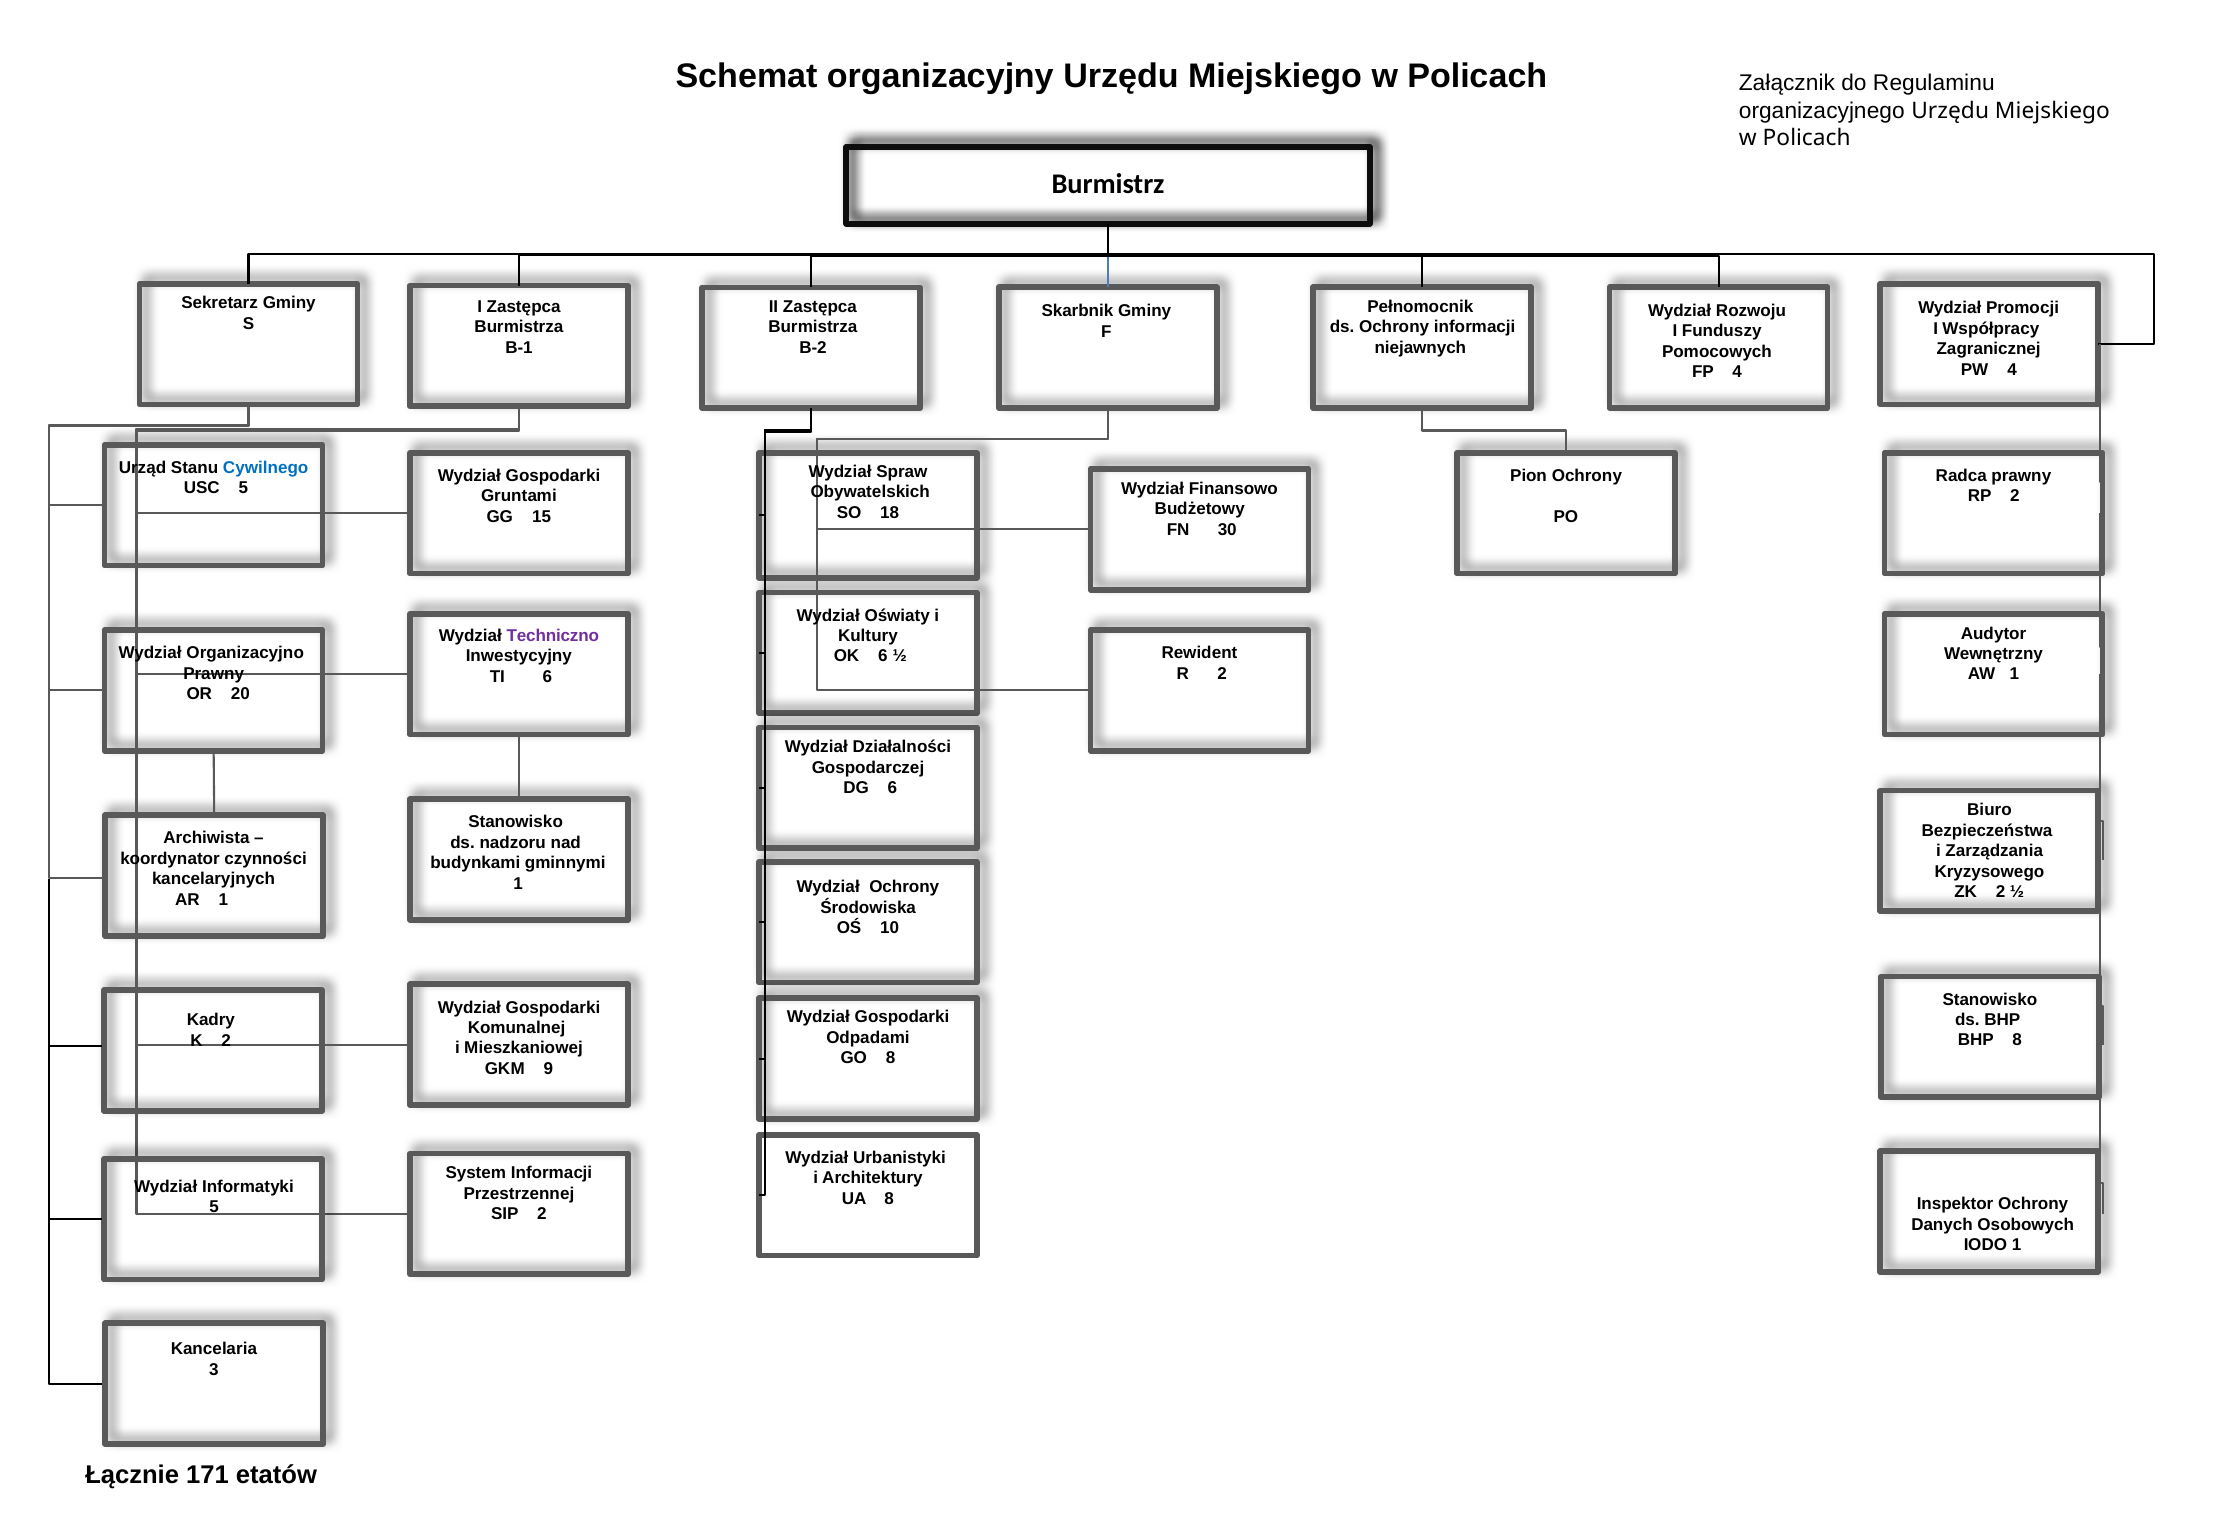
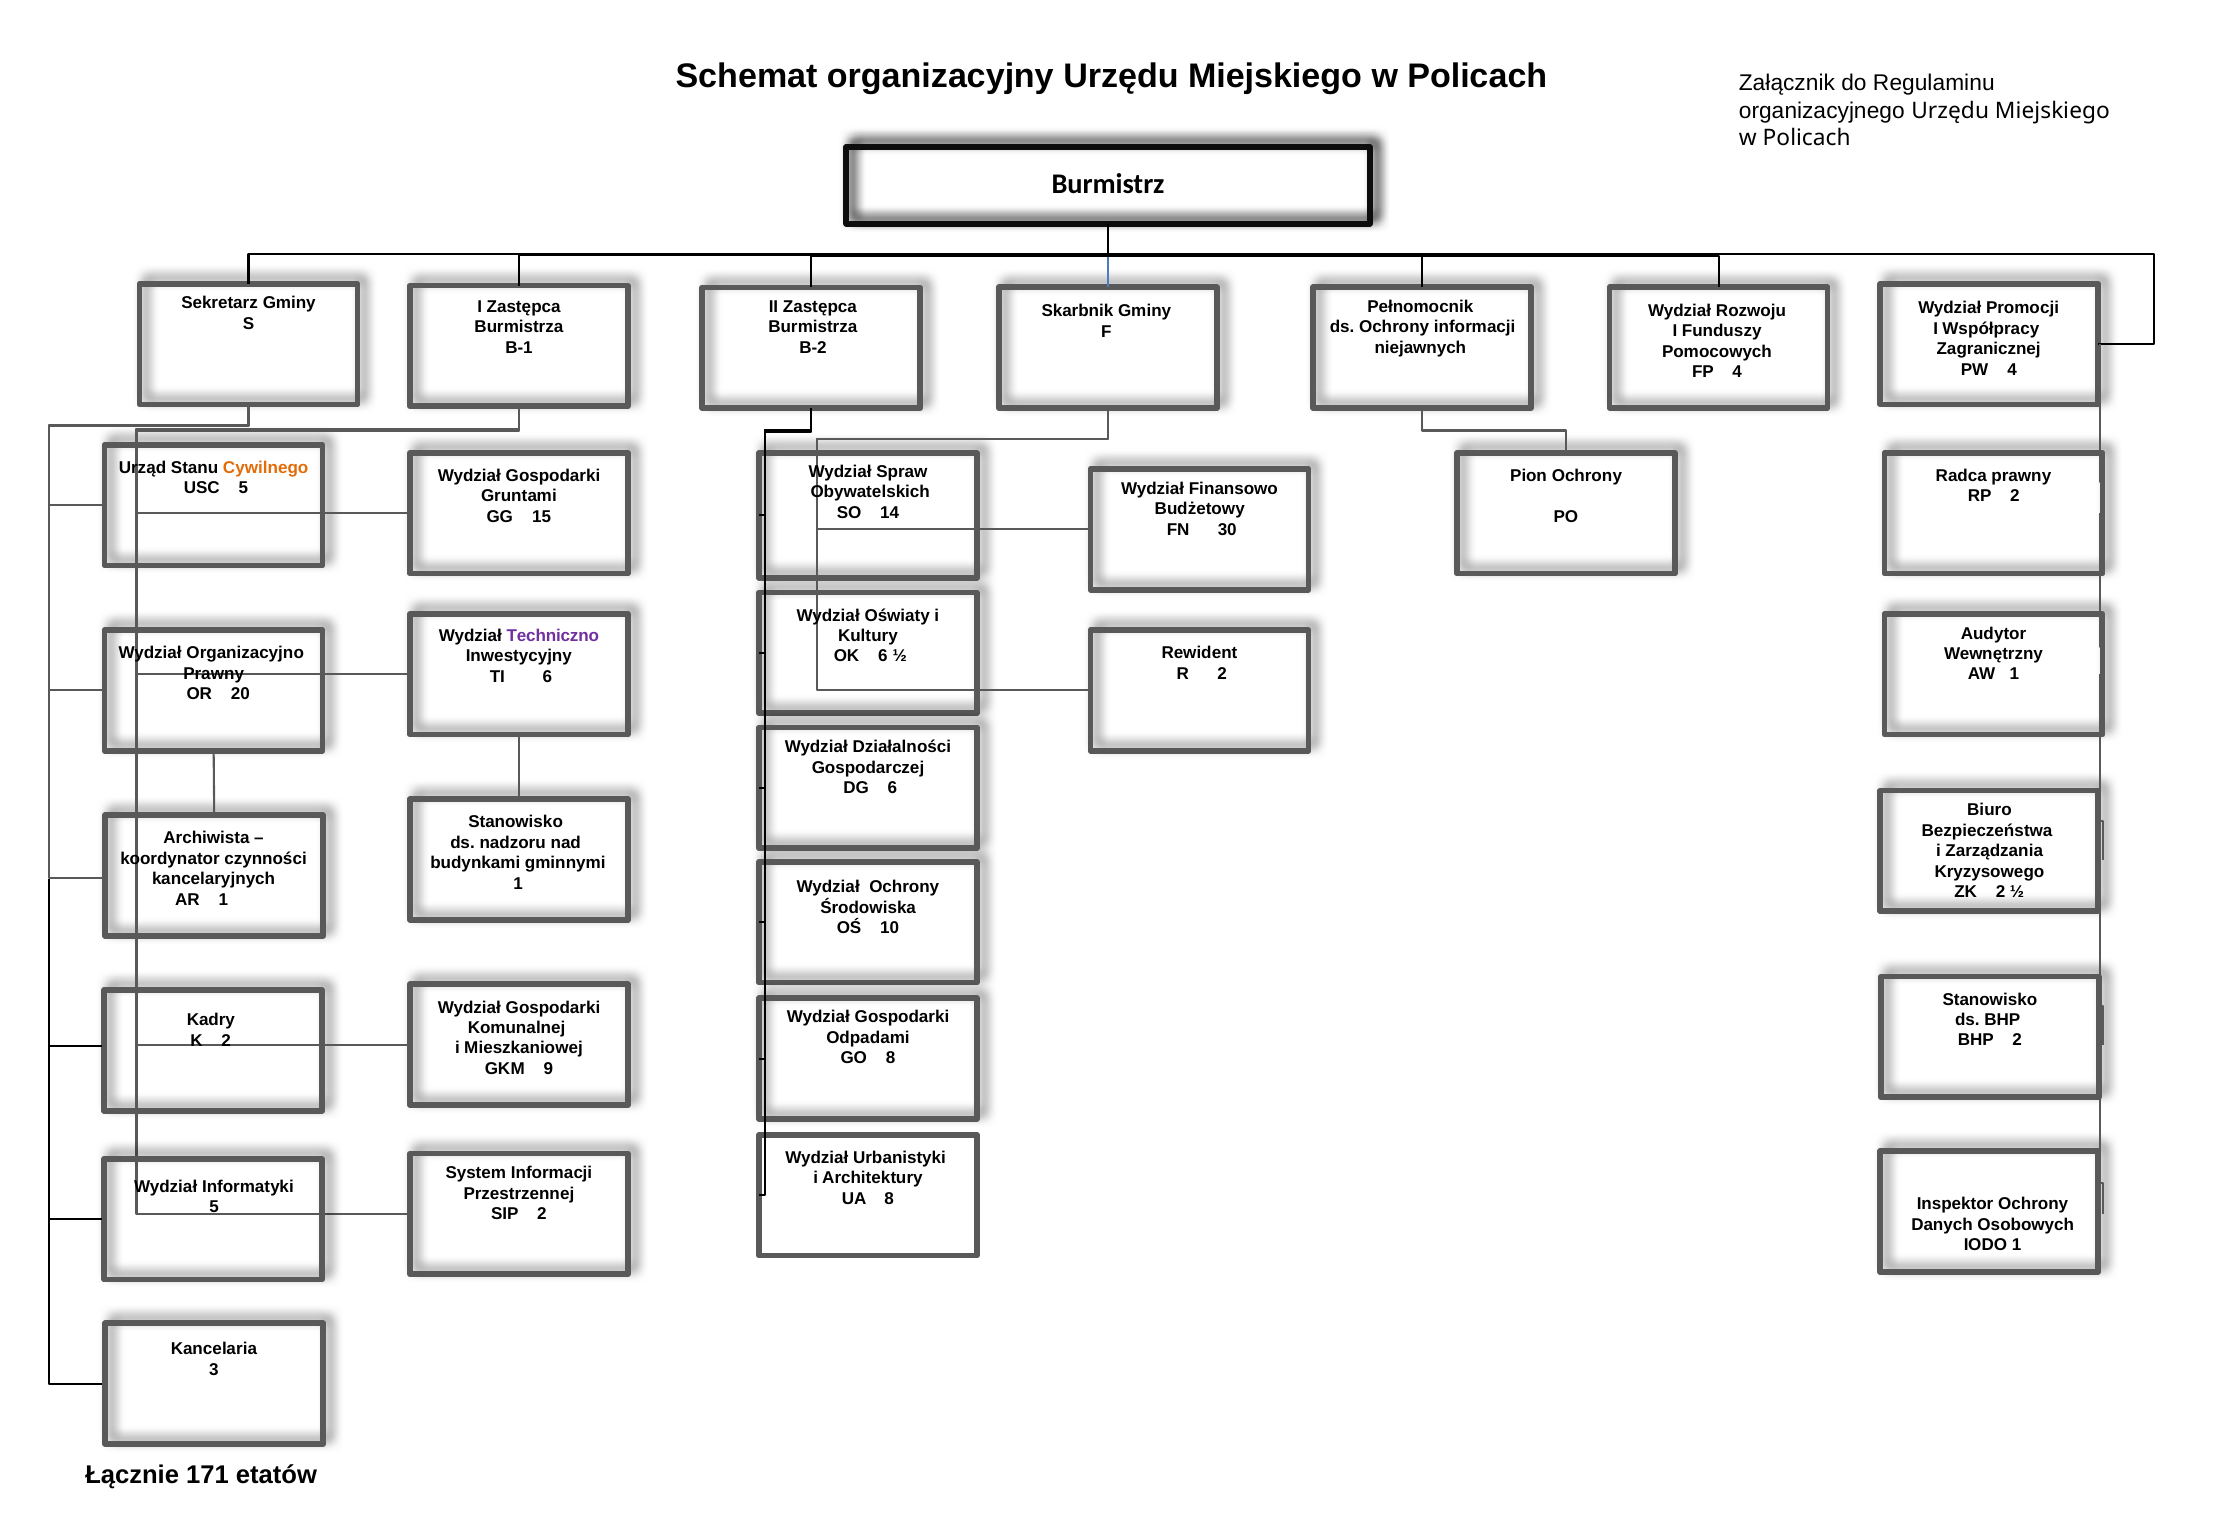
Cywilnego colour: blue -> orange
18: 18 -> 14
BHP 8: 8 -> 2
